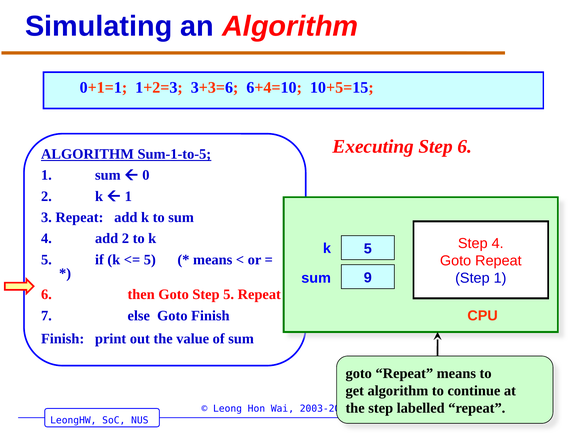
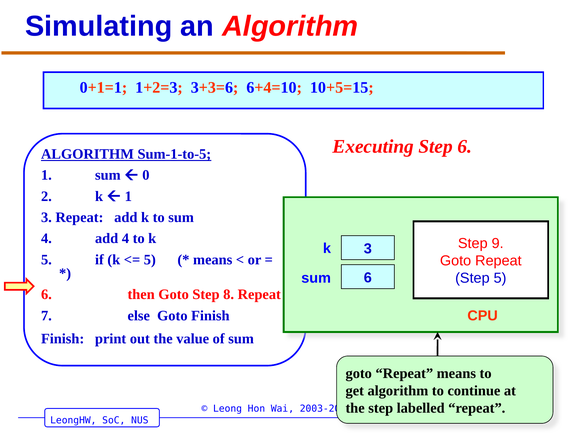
add 2: 2 -> 4
5 at (368, 249): 5 -> 3
Step 4: 4 -> 9
sum 9: 9 -> 6
Step 1: 1 -> 5
Step 5: 5 -> 8
